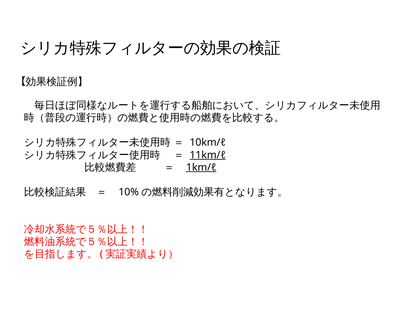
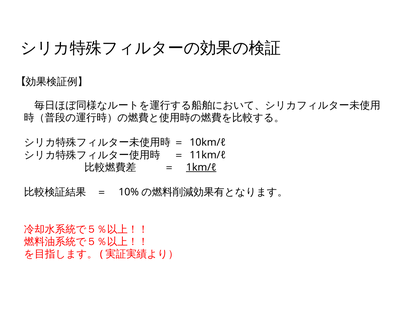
11km/ℓ underline: present -> none
